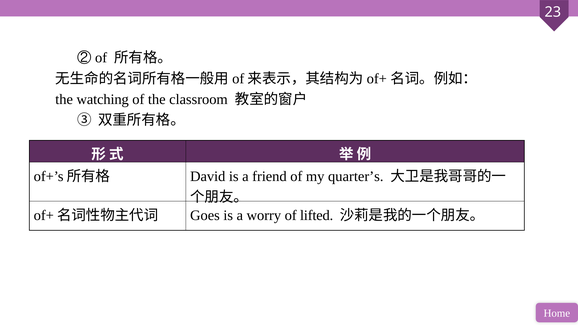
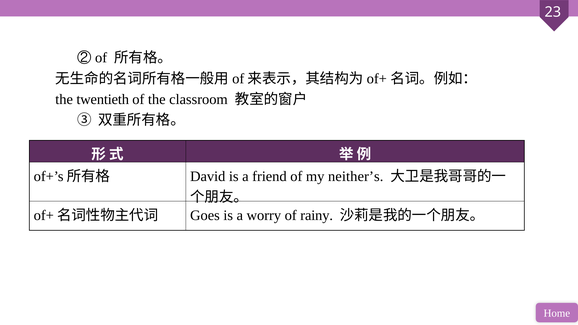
watching: watching -> twentieth
quarter’s: quarter’s -> neither’s
lifted: lifted -> rainy
